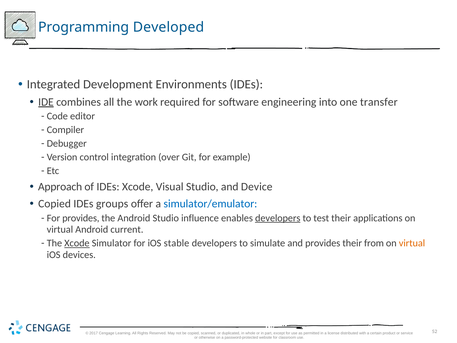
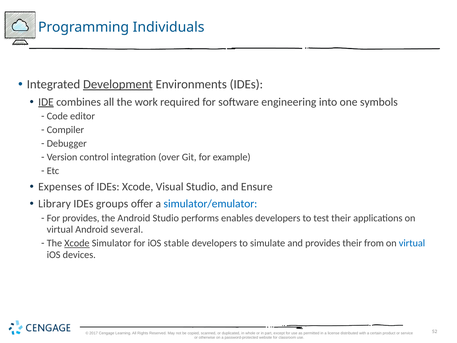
Developed: Developed -> Individuals
Development underline: none -> present
transfer: transfer -> symbols
Approach: Approach -> Expenses
Device: Device -> Ensure
Copied at (55, 204): Copied -> Library
influence: influence -> performs
developers at (278, 218) underline: present -> none
current: current -> several
virtual at (412, 243) colour: orange -> blue
